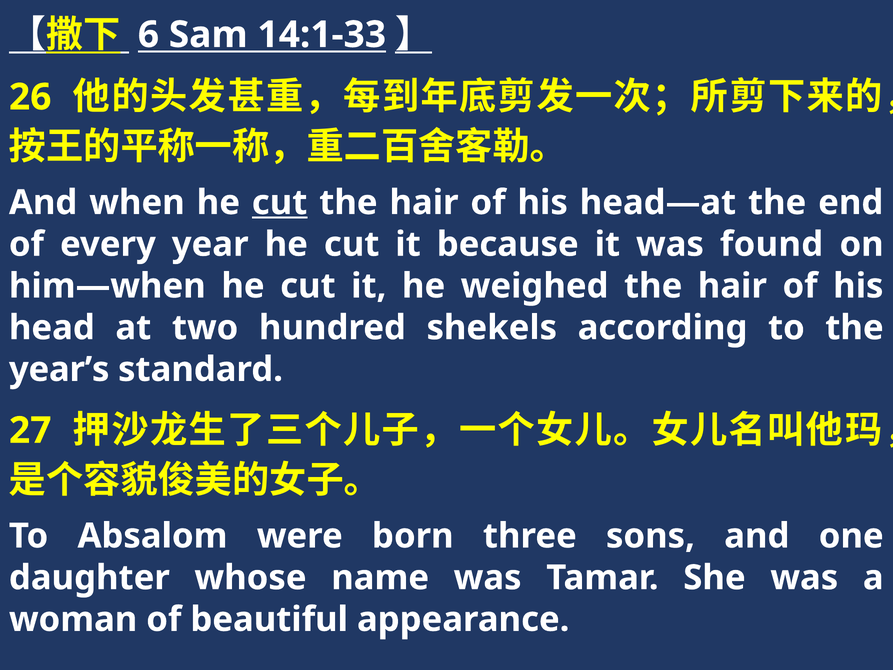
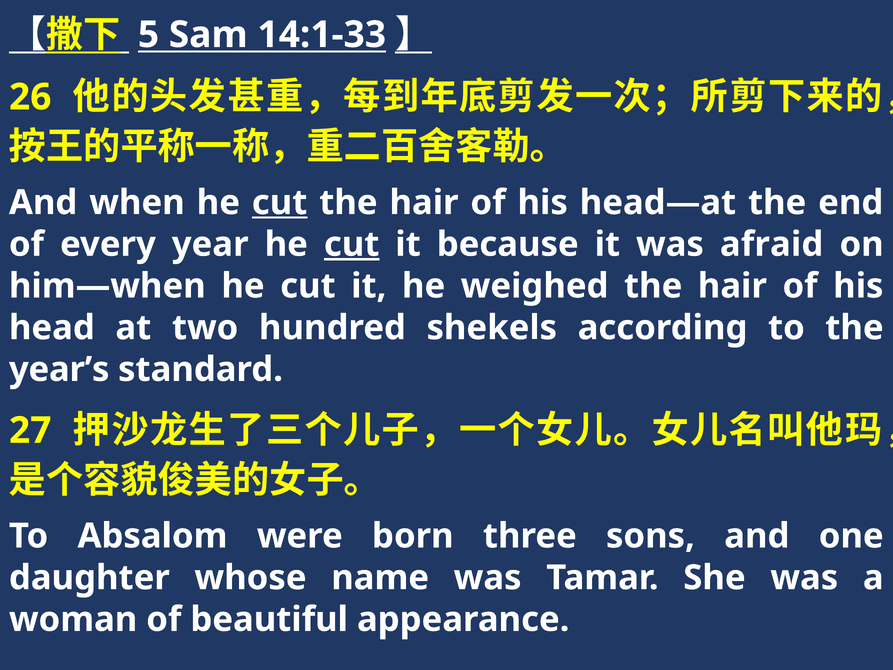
6: 6 -> 5
cut at (352, 244) underline: none -> present
found: found -> afraid
